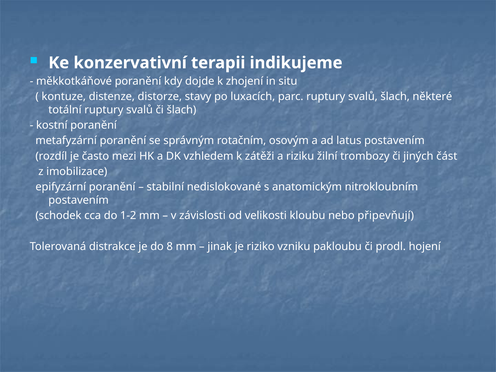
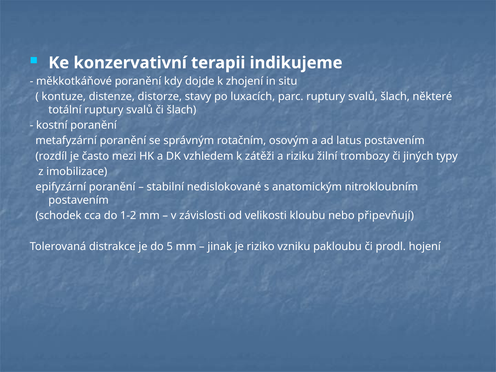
část: část -> typy
8: 8 -> 5
